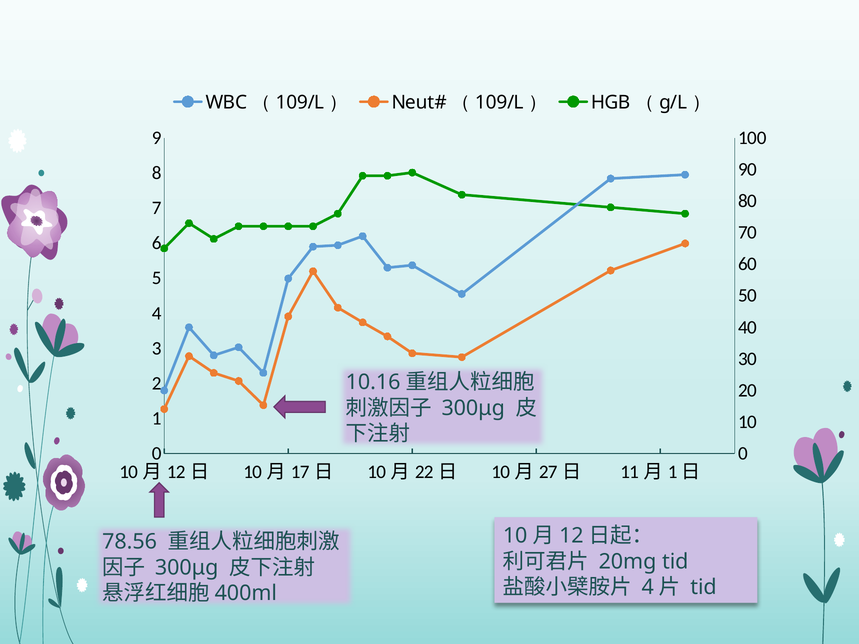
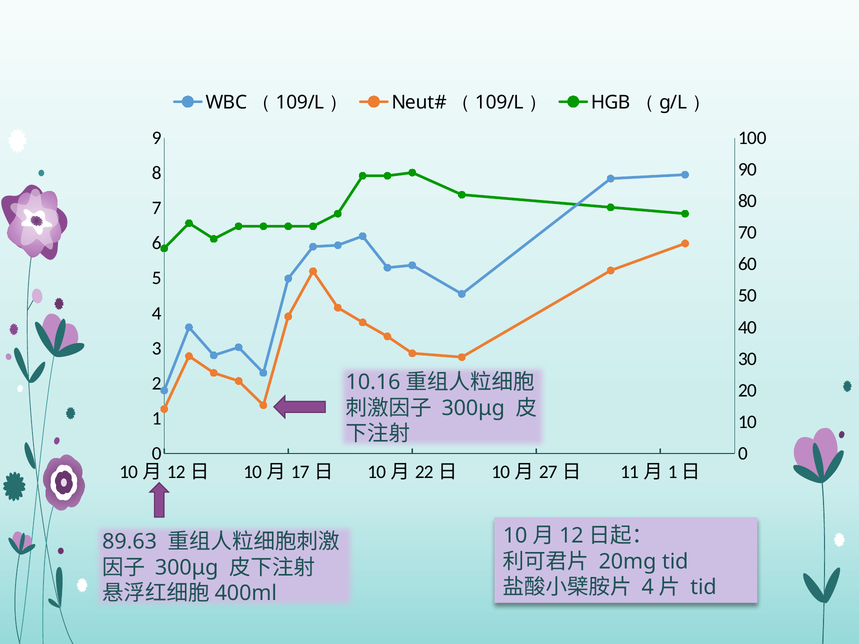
78.56: 78.56 -> 89.63
